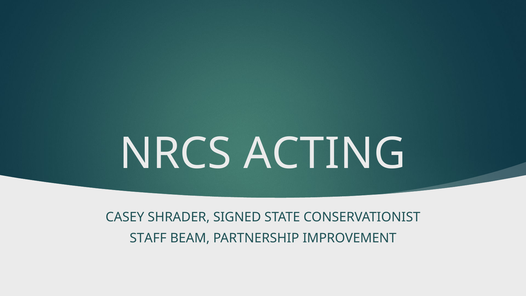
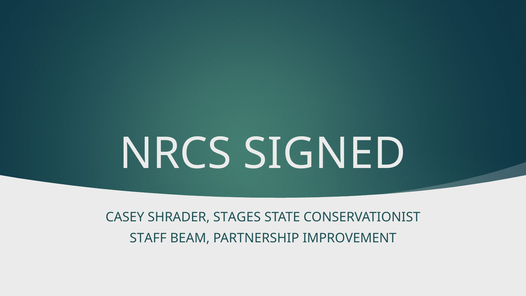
ACTING: ACTING -> SIGNED
SIGNED: SIGNED -> STAGES
